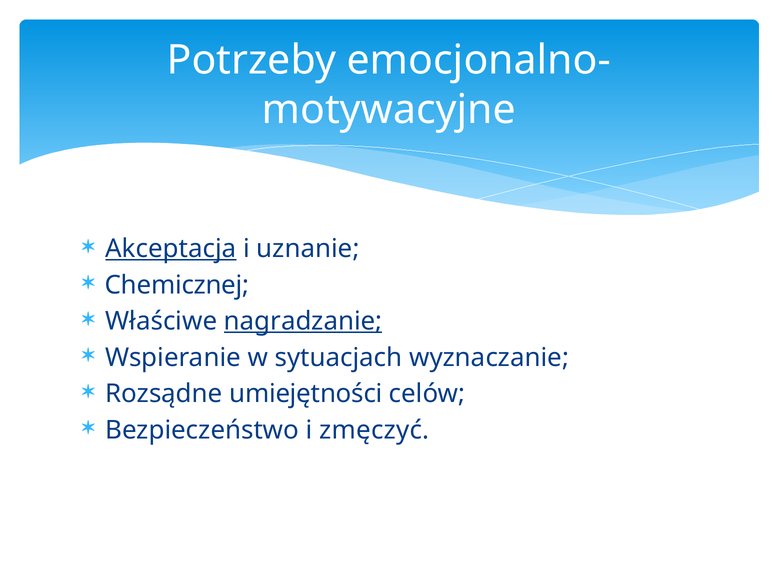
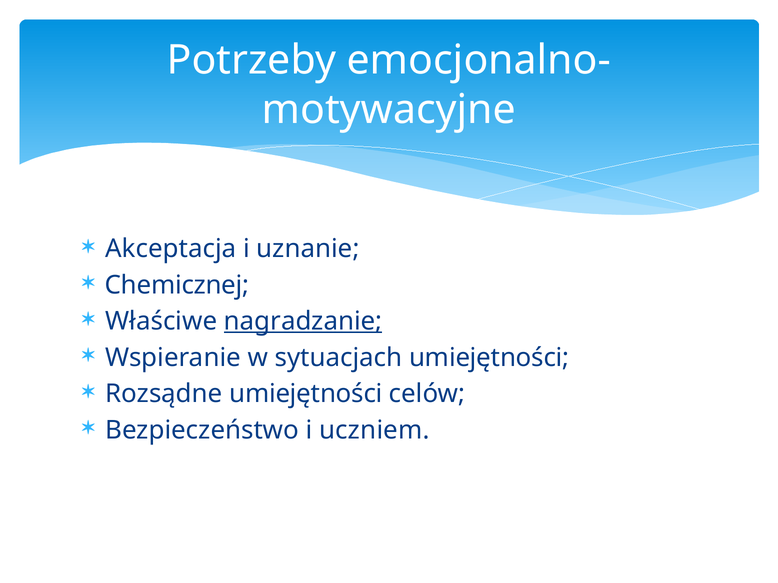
Akceptacja underline: present -> none
sytuacjach wyznaczanie: wyznaczanie -> umiejętności
zmęczyć: zmęczyć -> uczniem
